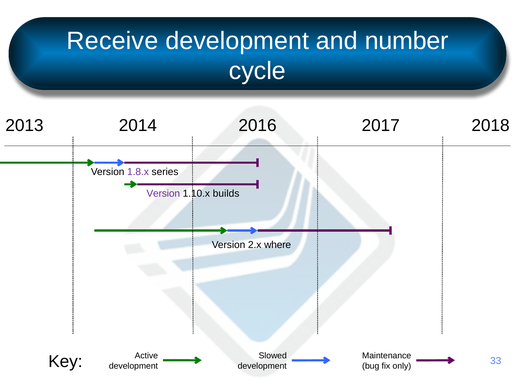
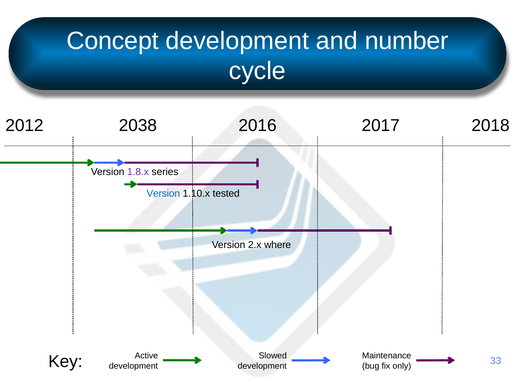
Receive: Receive -> Concept
2013: 2013 -> 2012
2014: 2014 -> 2038
Version at (163, 194) colour: purple -> blue
builds: builds -> tested
